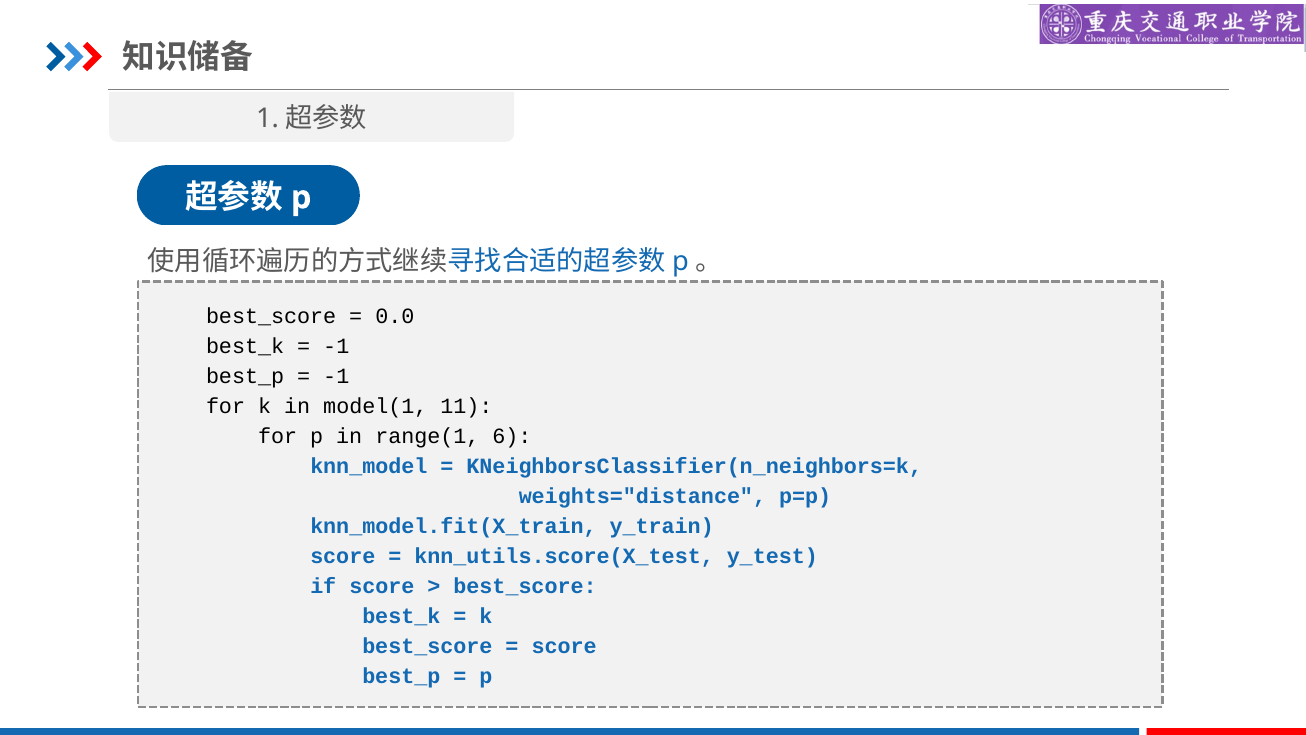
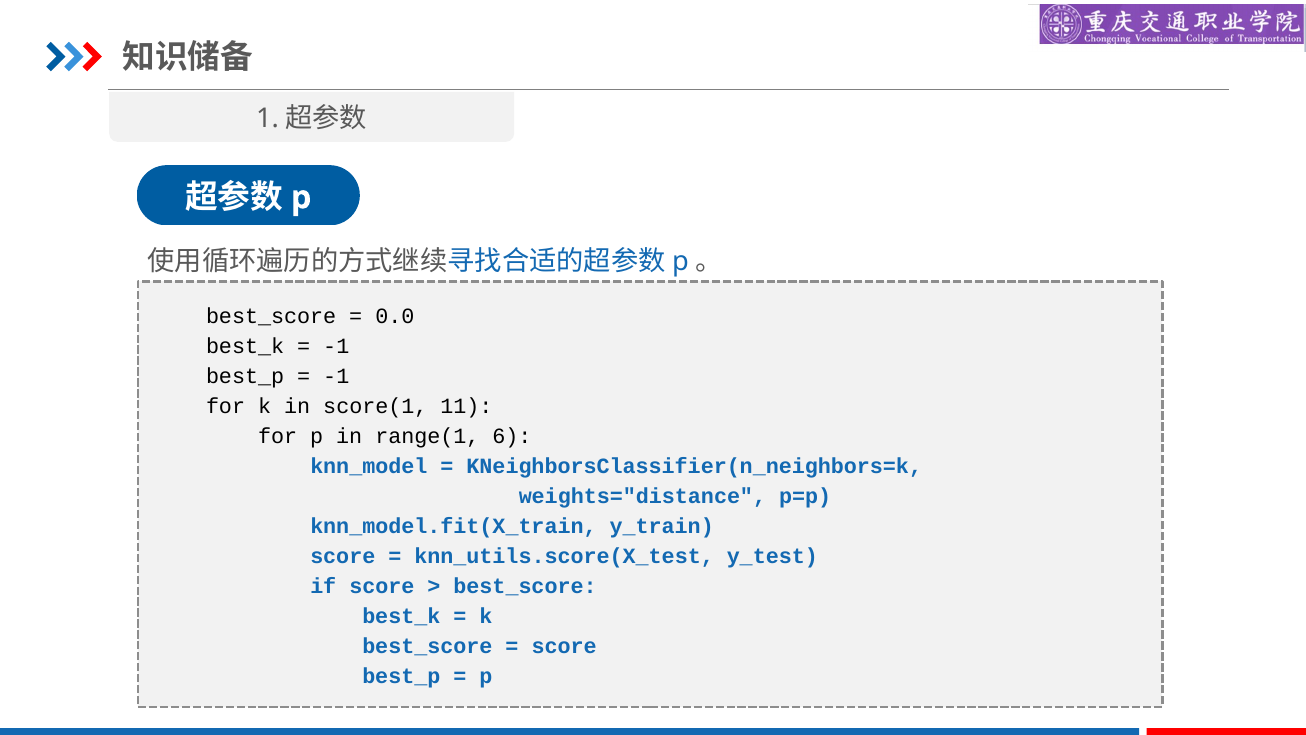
model(1: model(1 -> score(1
